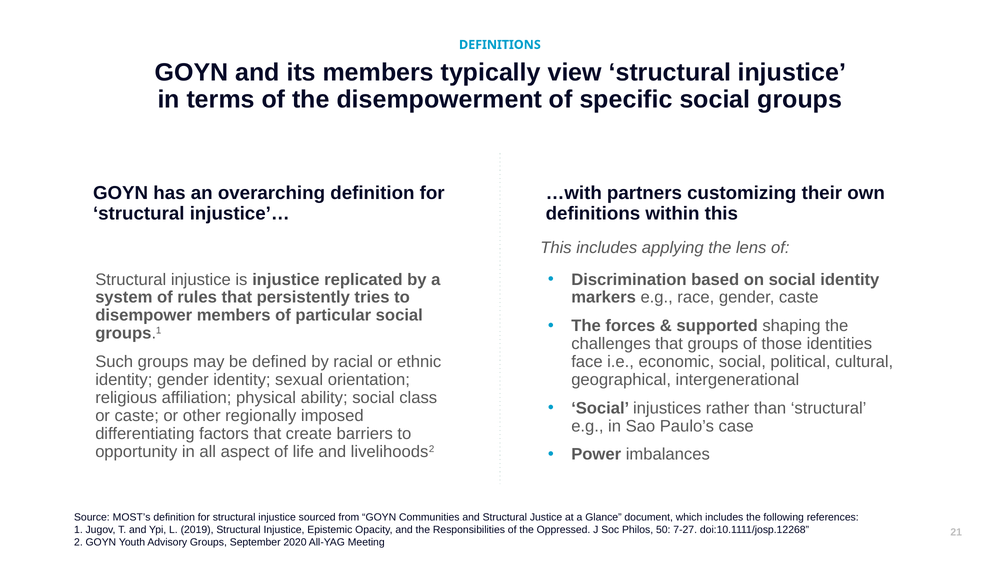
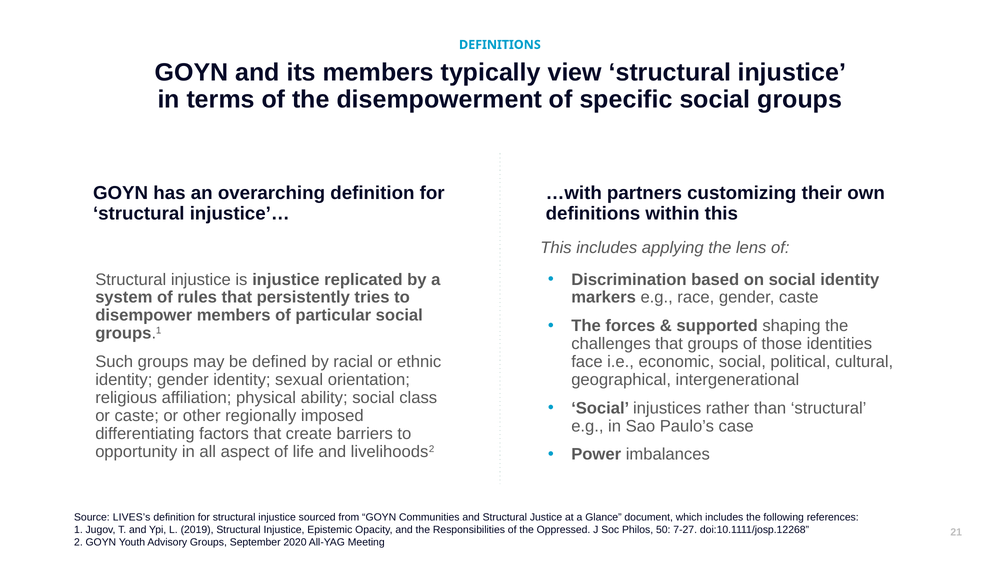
MOST’s: MOST’s -> LIVES’s
